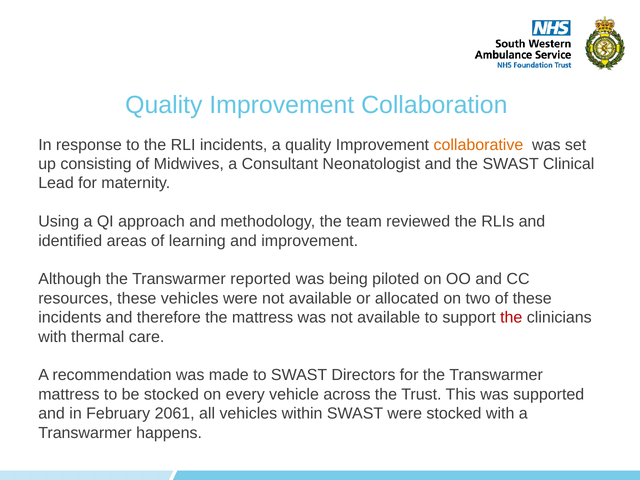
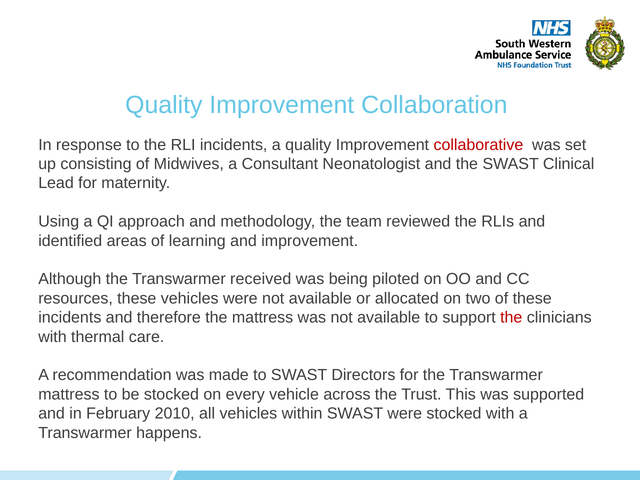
collaborative colour: orange -> red
reported: reported -> received
2061: 2061 -> 2010
